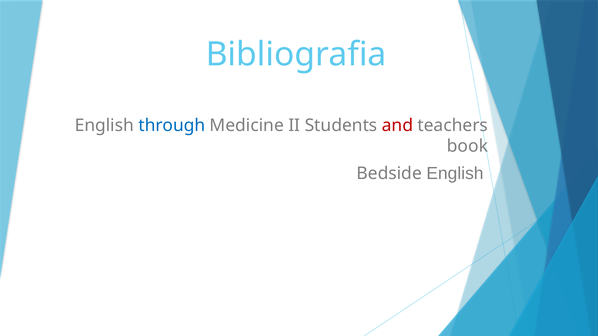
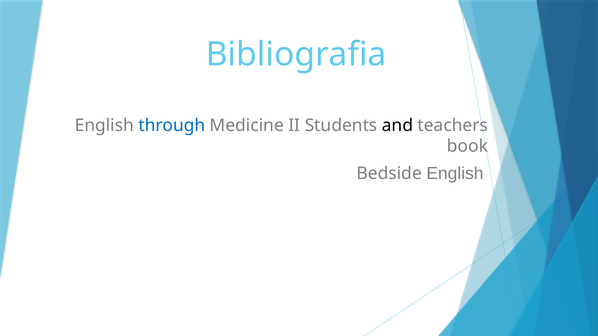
and colour: red -> black
